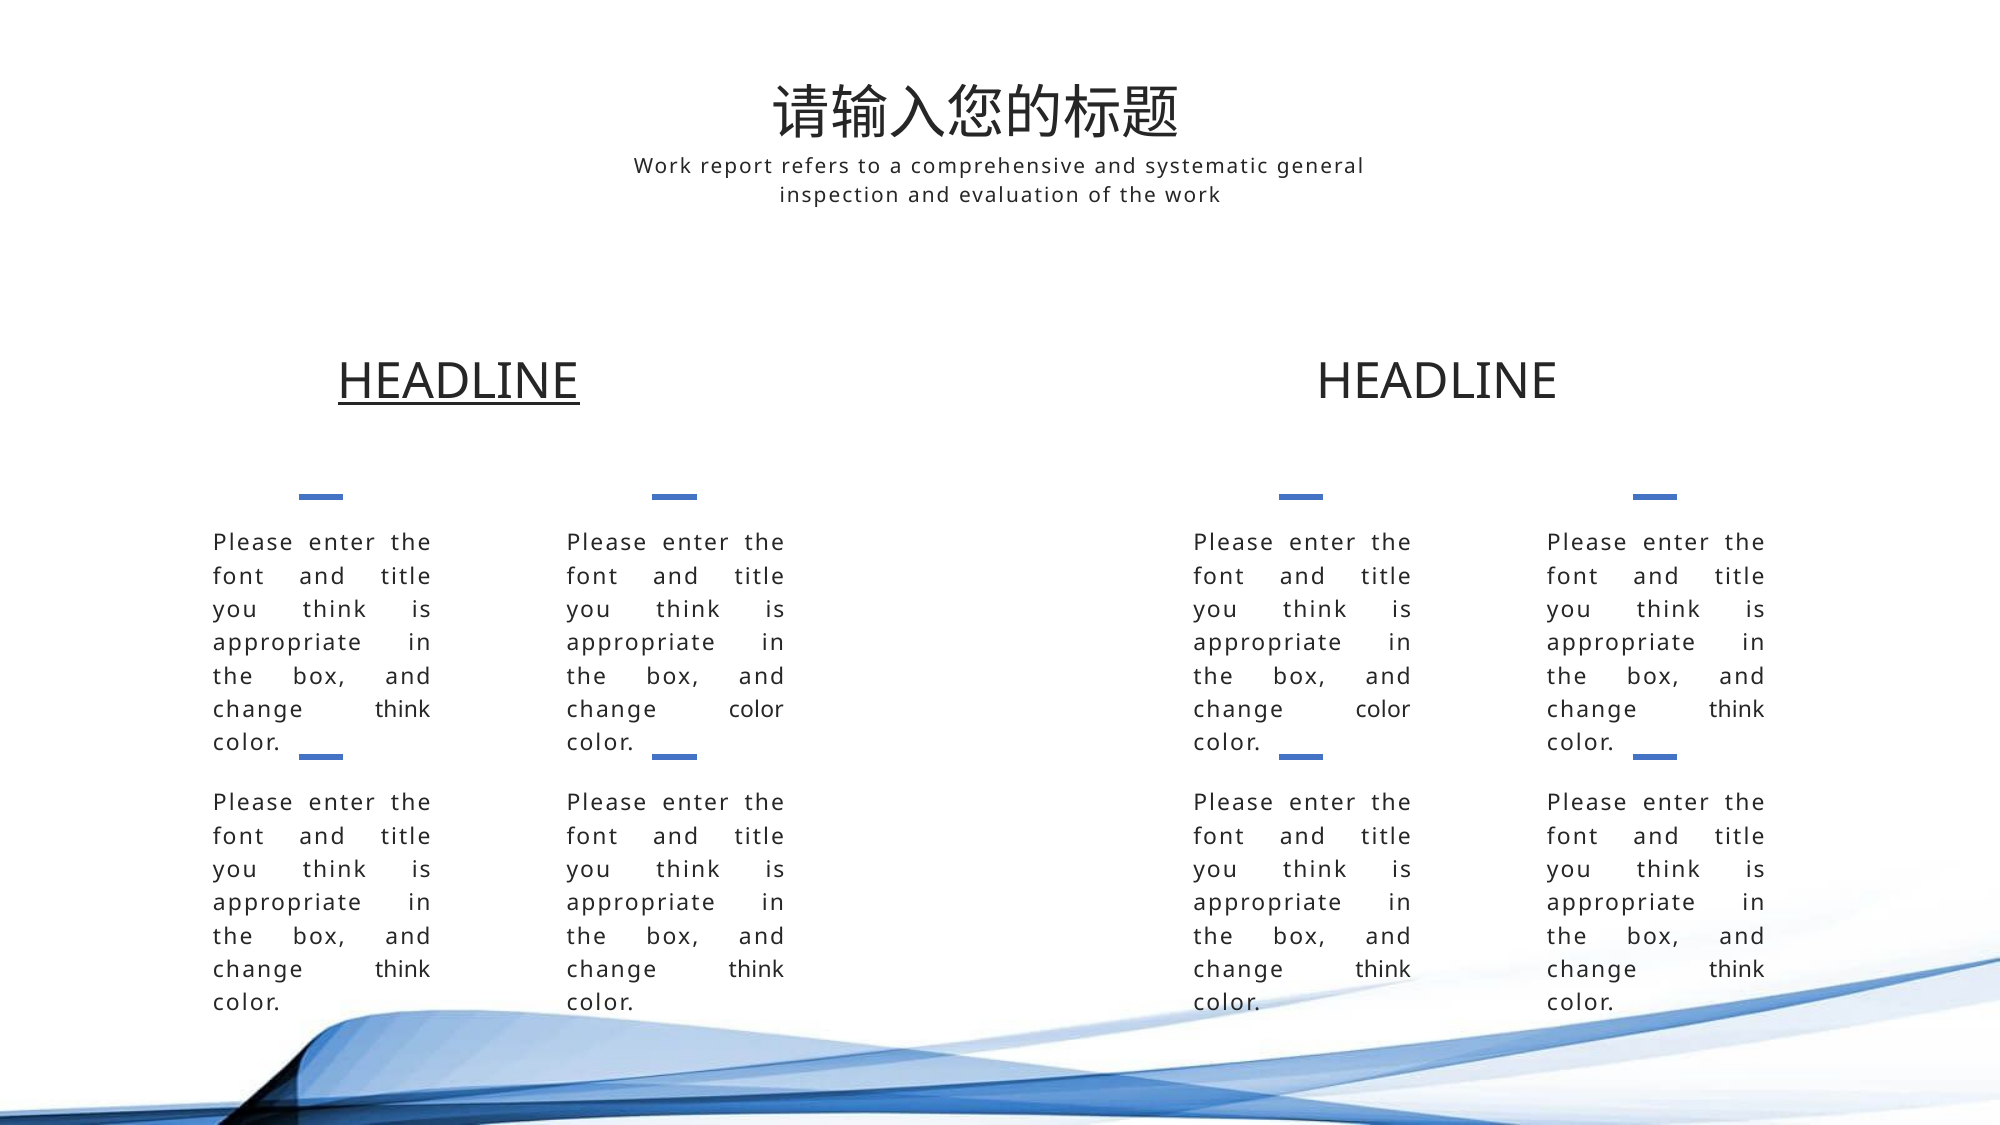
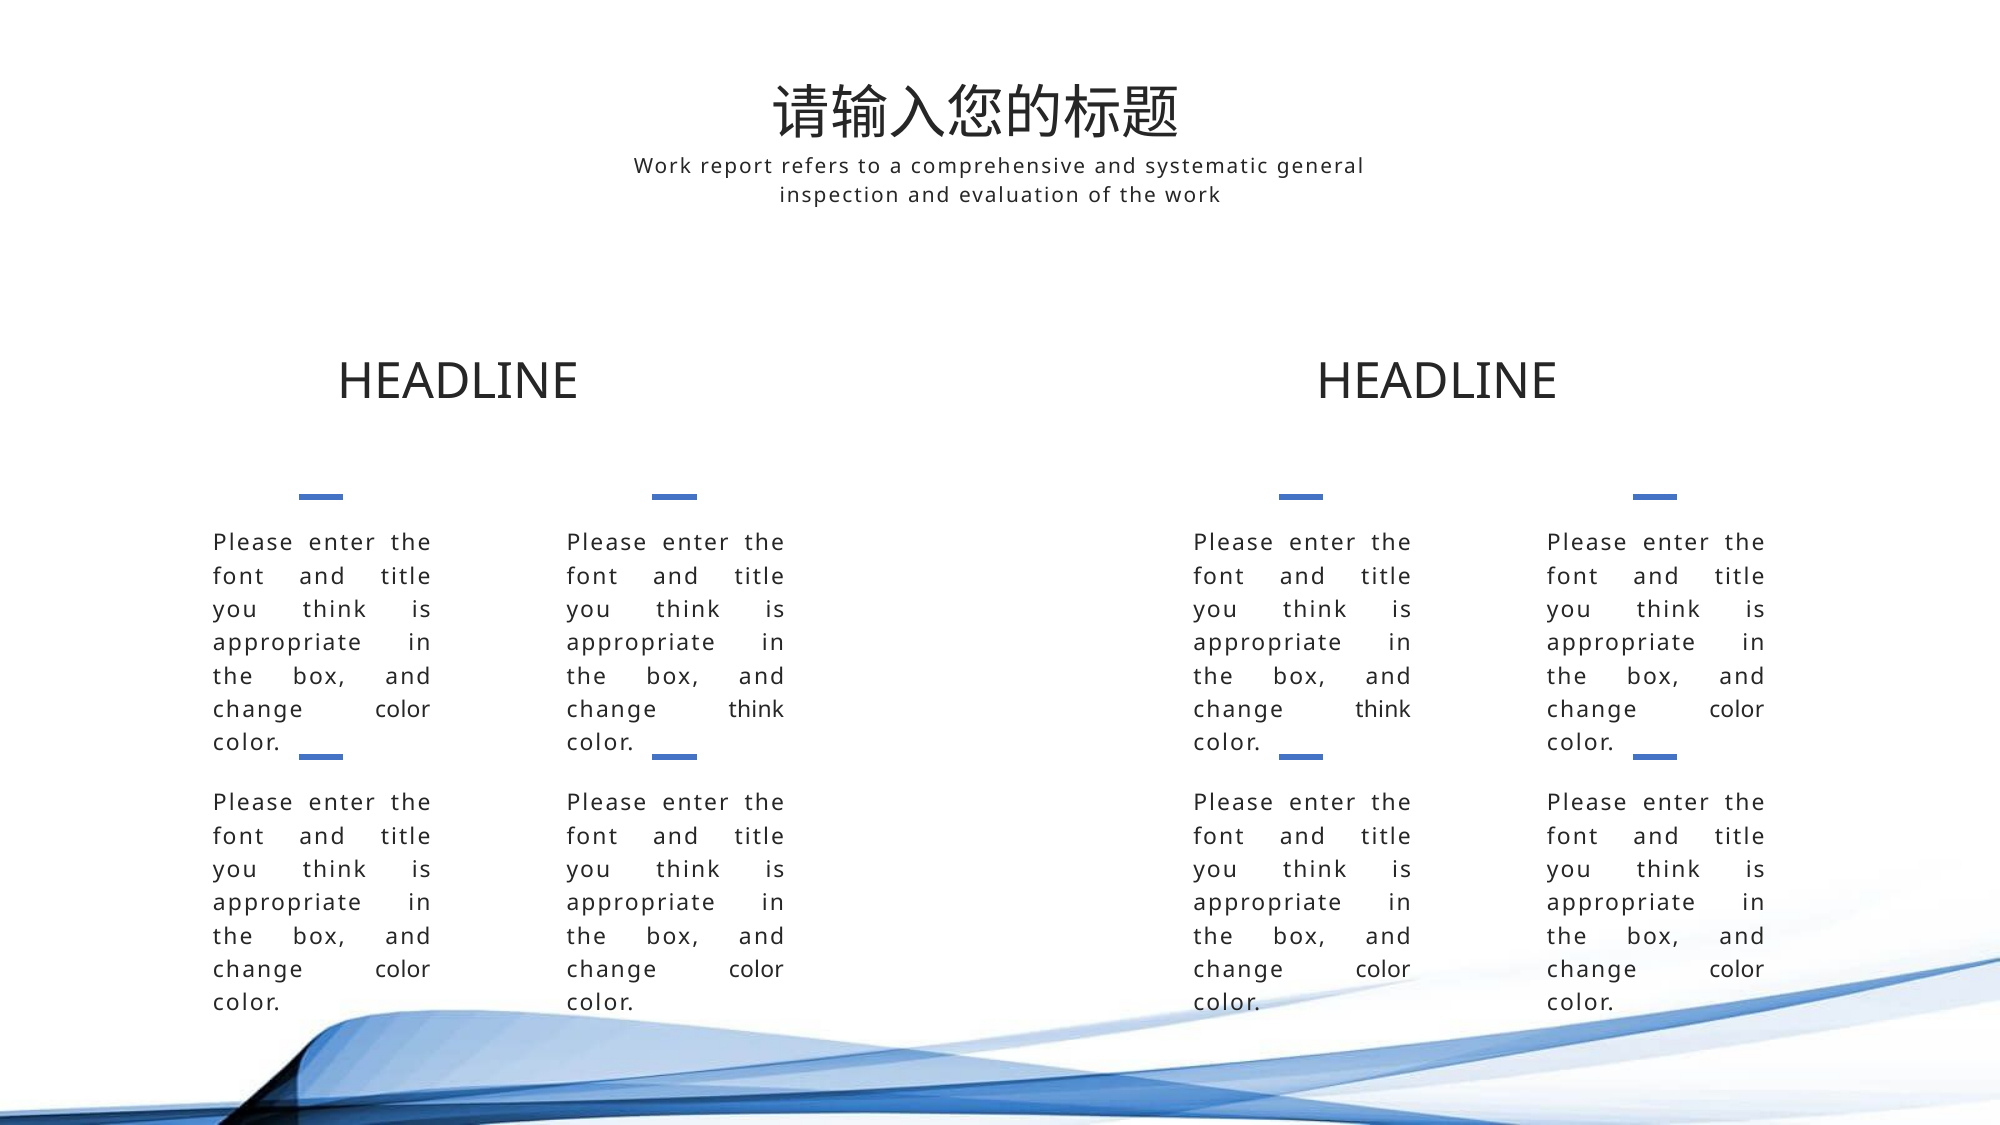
HEADLINE at (459, 382) underline: present -> none
think at (403, 710): think -> color
color at (756, 710): color -> think
color at (1383, 710): color -> think
think at (1737, 710): think -> color
think at (403, 970): think -> color
think at (756, 970): think -> color
think at (1383, 970): think -> color
think at (1737, 970): think -> color
